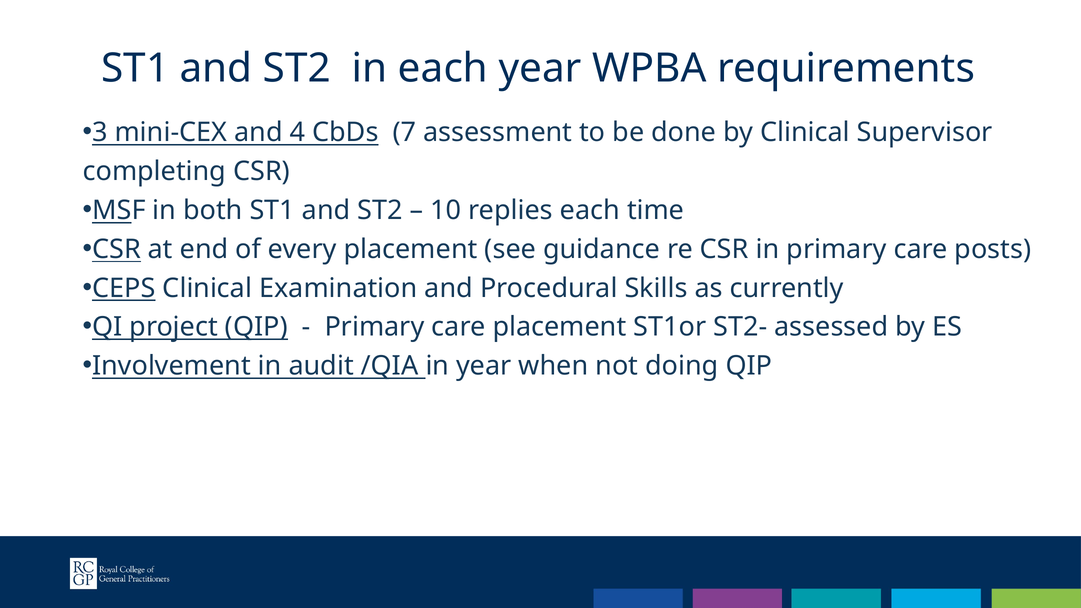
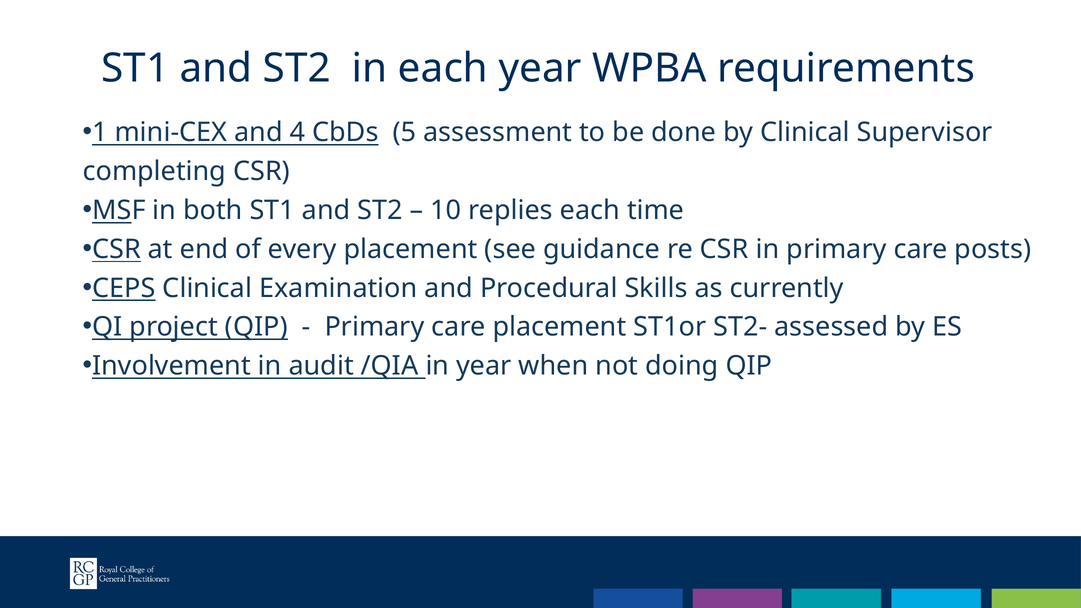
3: 3 -> 1
7: 7 -> 5
